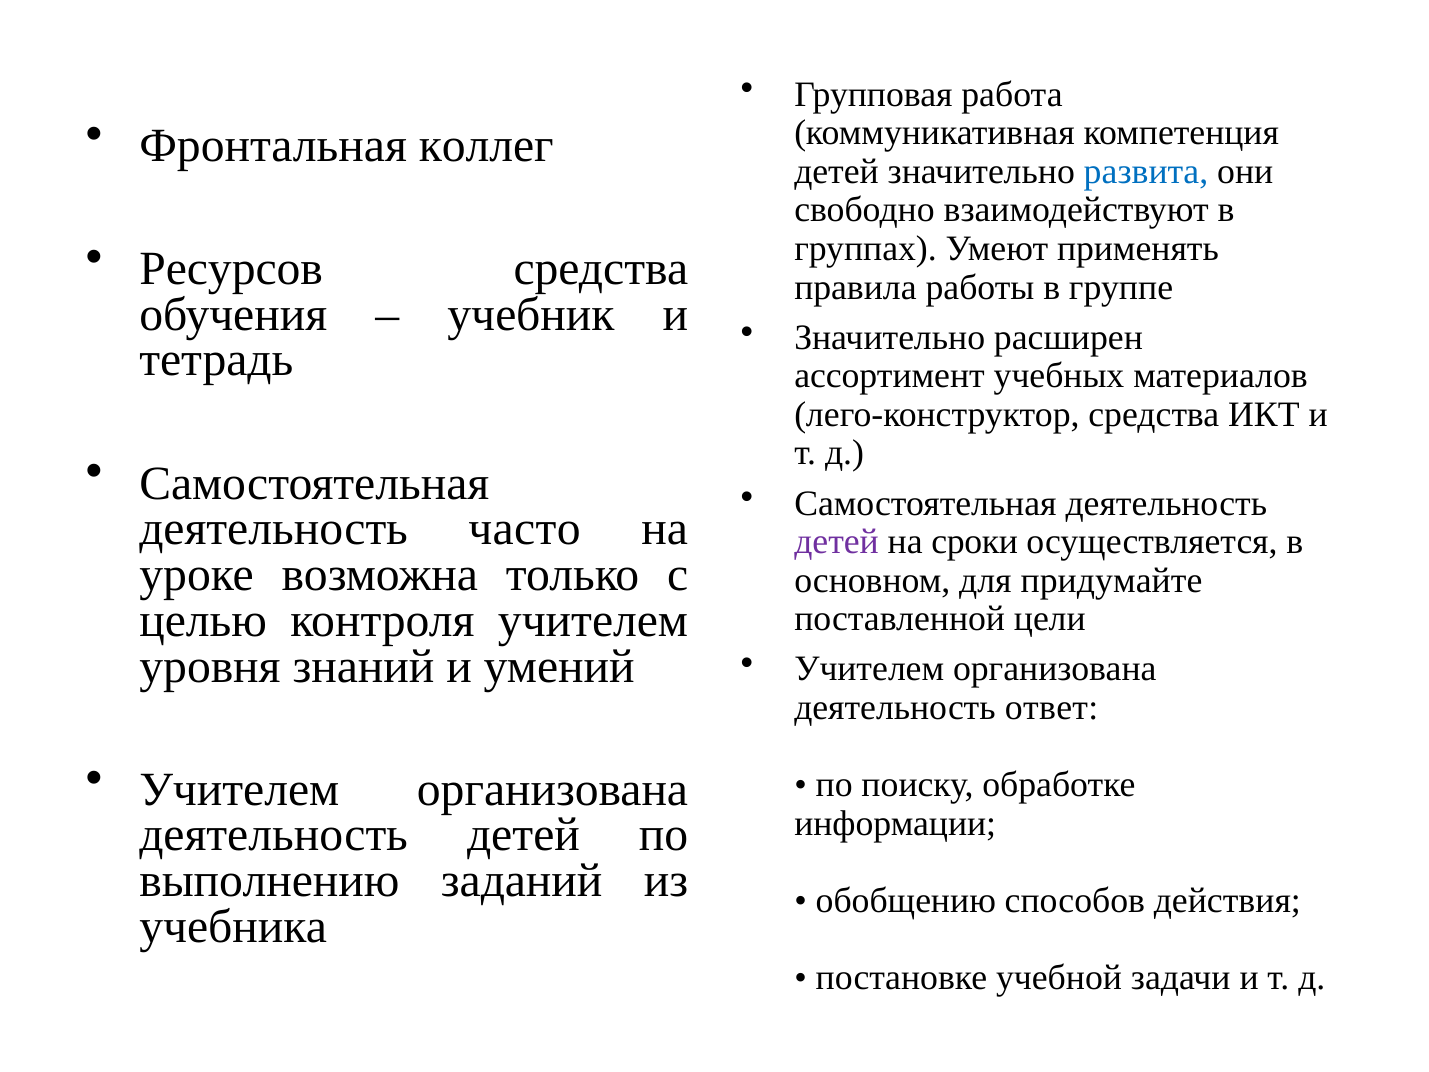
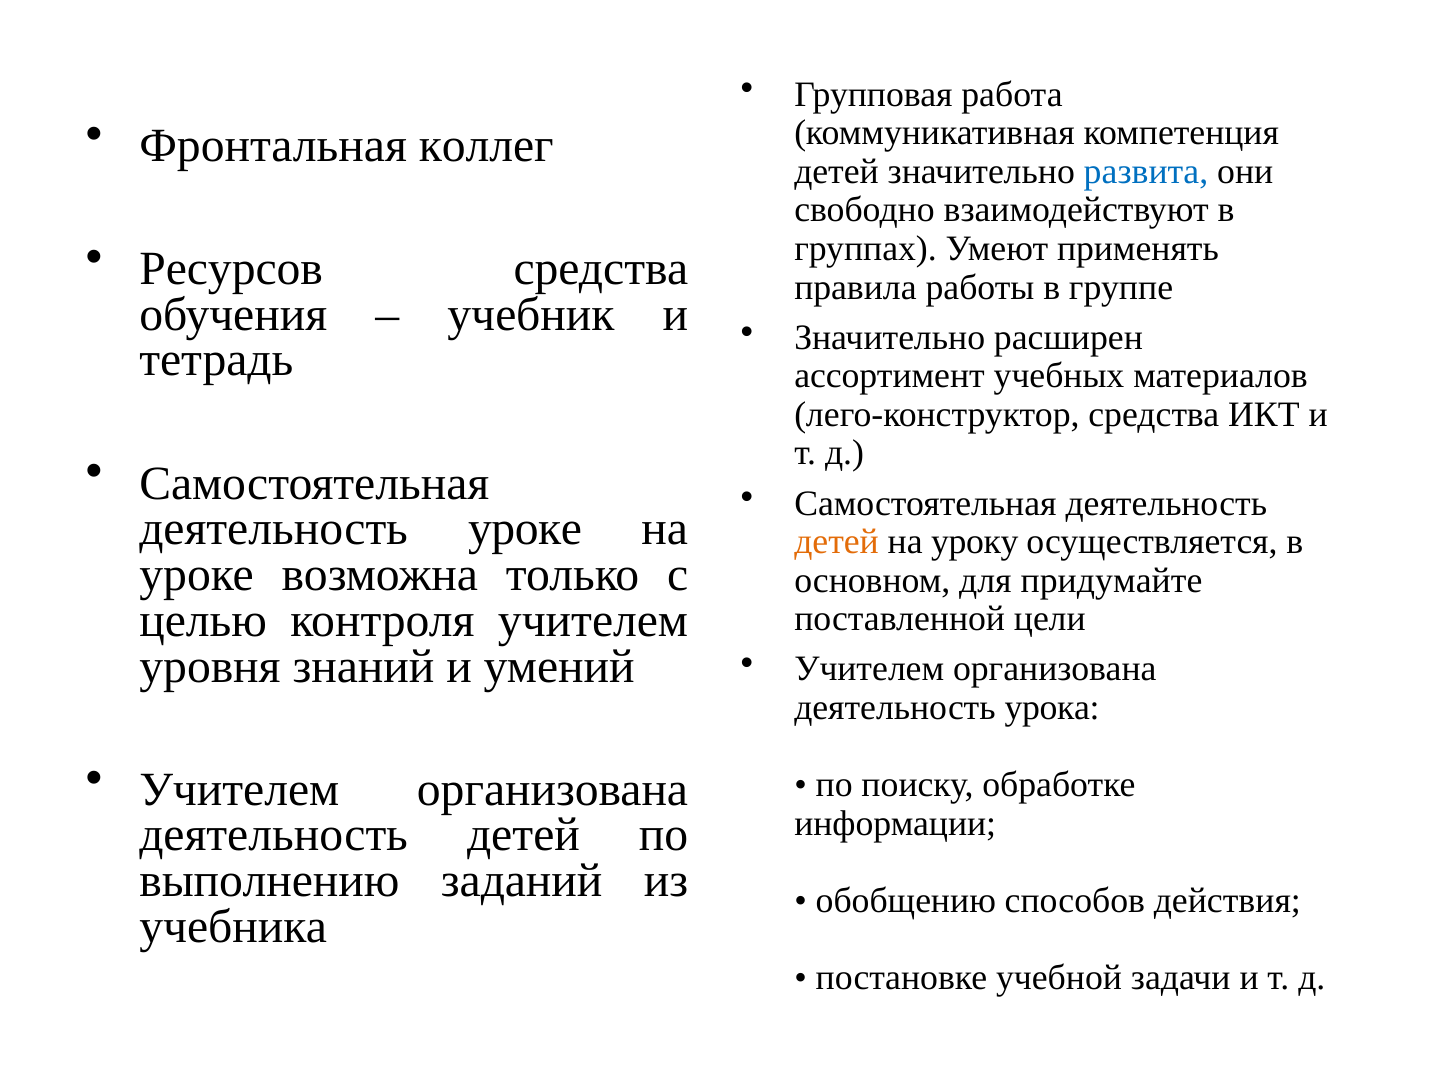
деятельность часто: часто -> уроке
детей at (837, 542) colour: purple -> orange
сроки: сроки -> уроку
ответ: ответ -> урока
